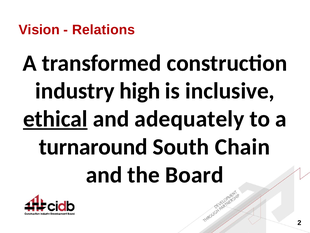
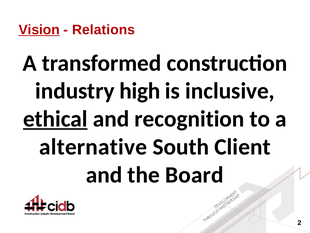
Vision underline: none -> present
adequately: adequately -> recognition
turnaround: turnaround -> alternative
Chain: Chain -> Client
